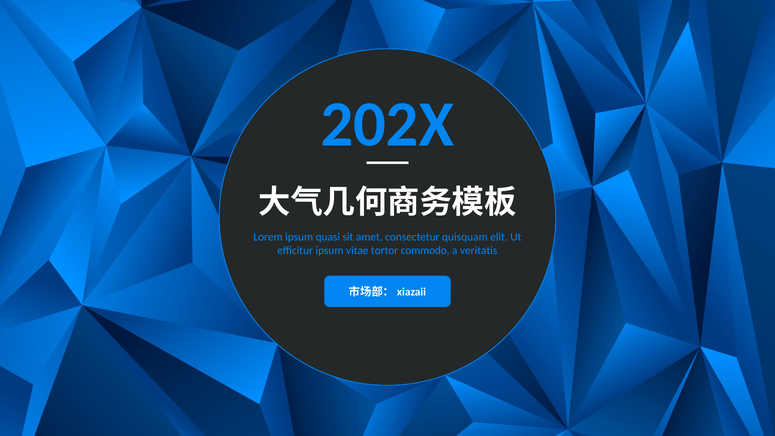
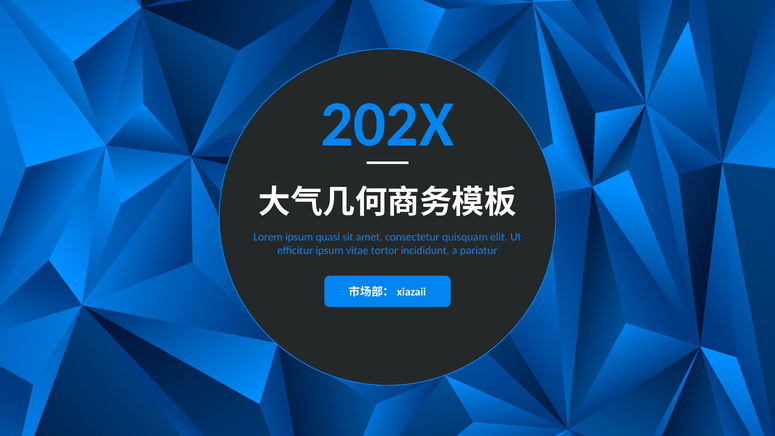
commodo: commodo -> incididunt
veritatis: veritatis -> pariatur
